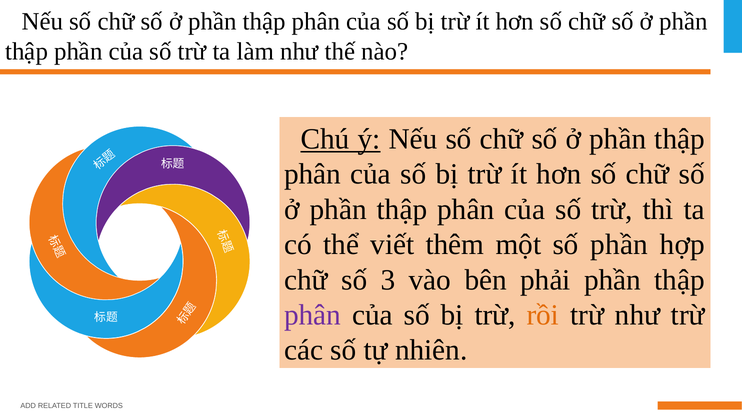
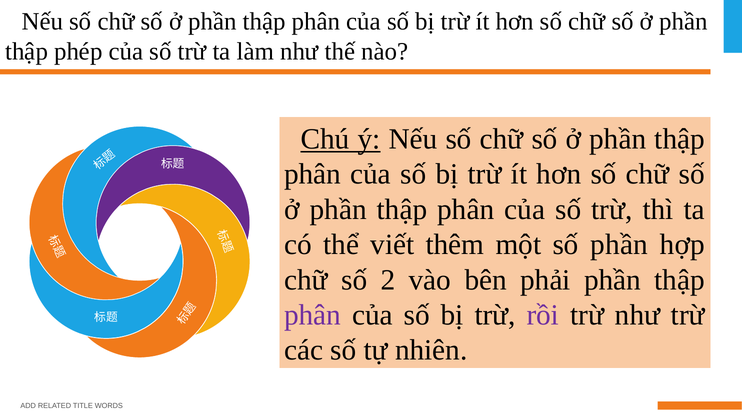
thập phần: phần -> phép
3: 3 -> 2
rồi colour: orange -> purple
